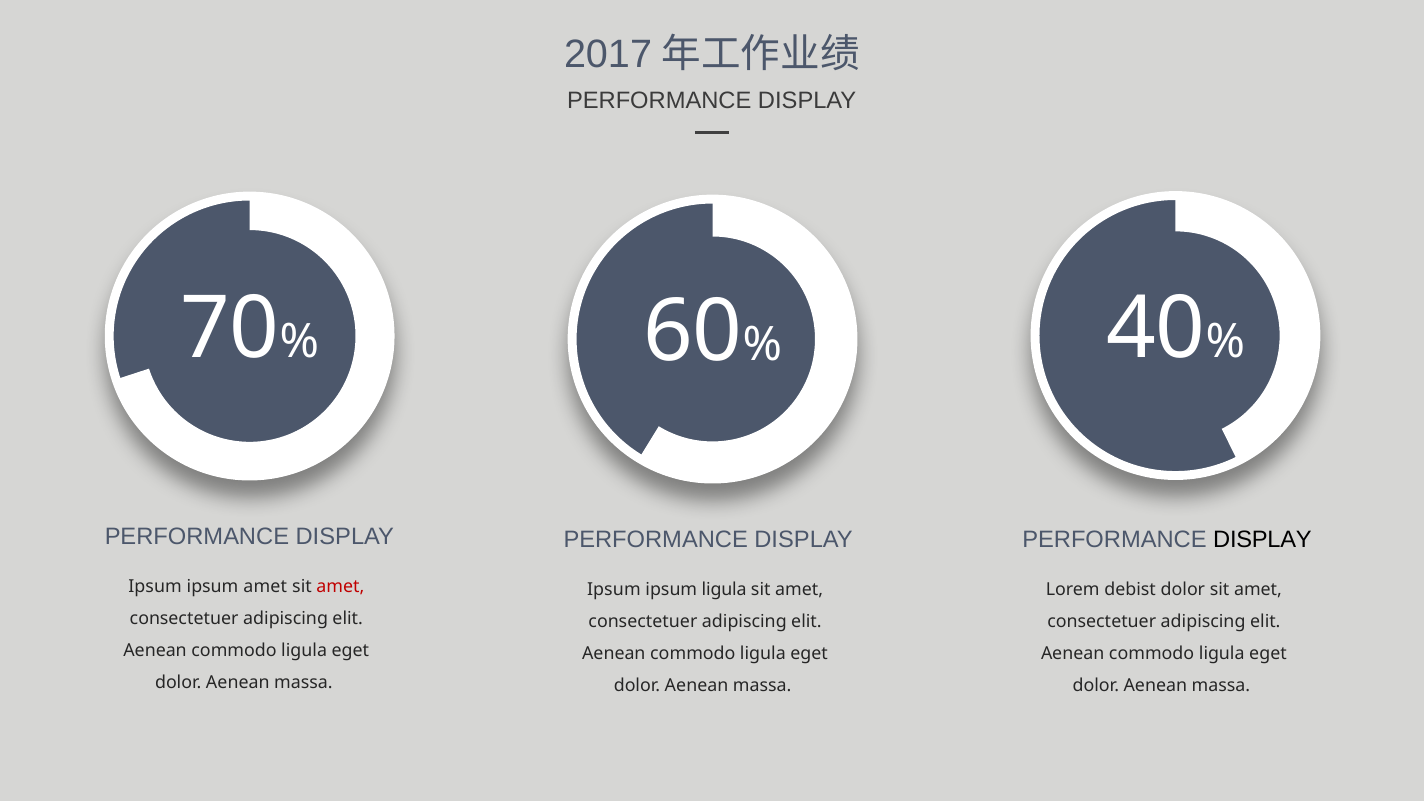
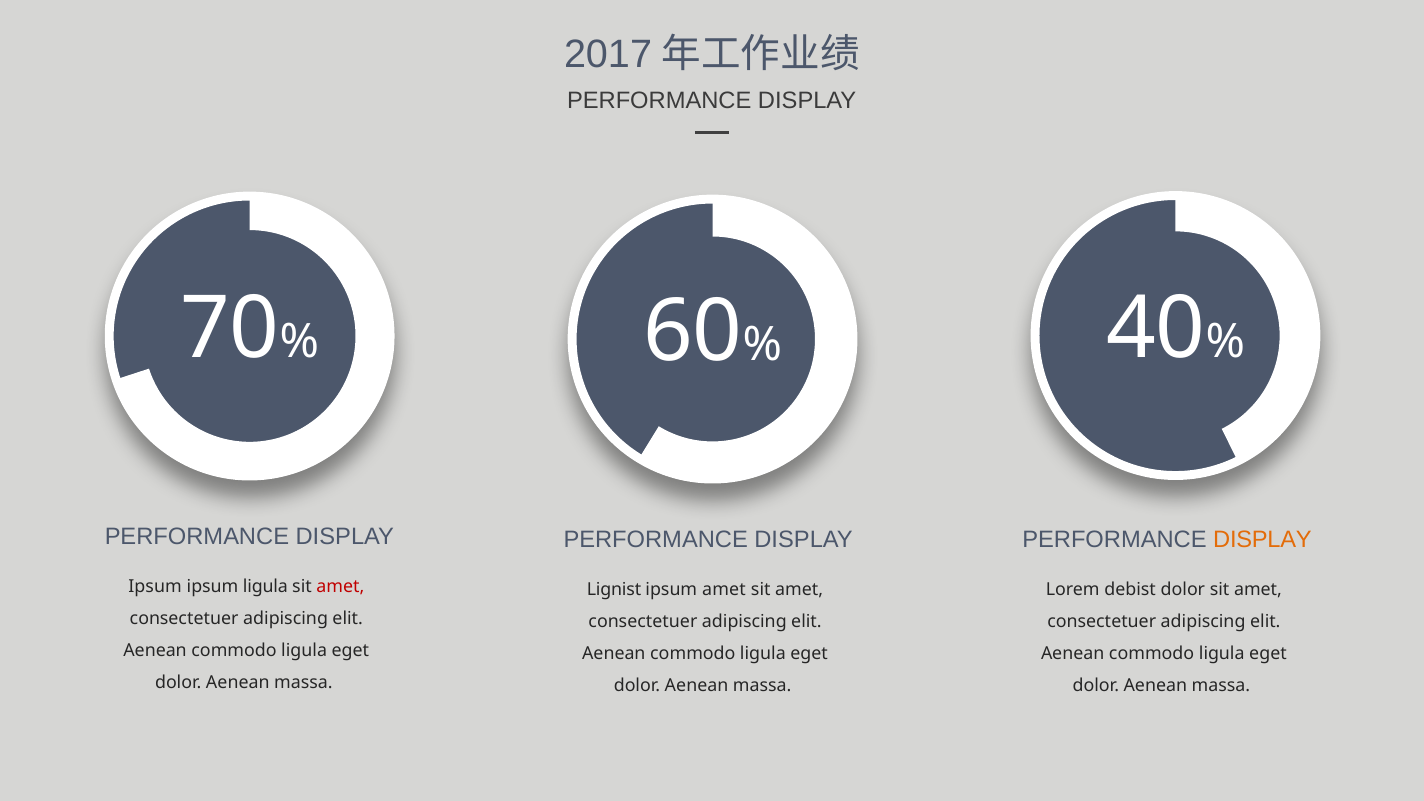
DISPLAY at (1262, 540) colour: black -> orange
ipsum amet: amet -> ligula
Ipsum at (614, 590): Ipsum -> Lignist
ipsum ligula: ligula -> amet
